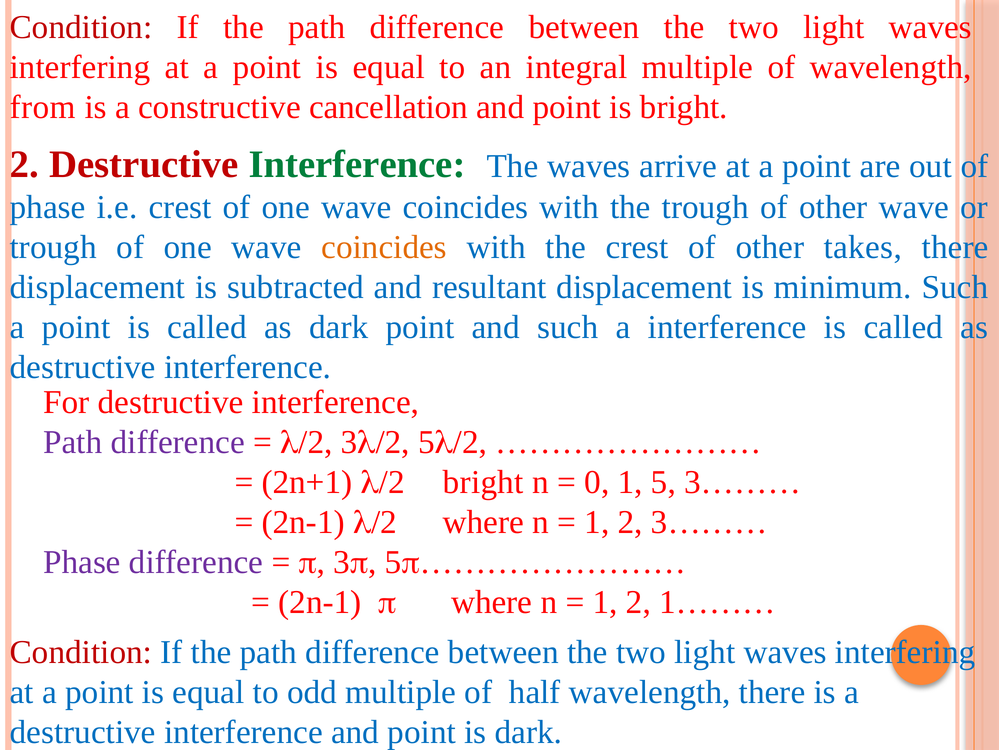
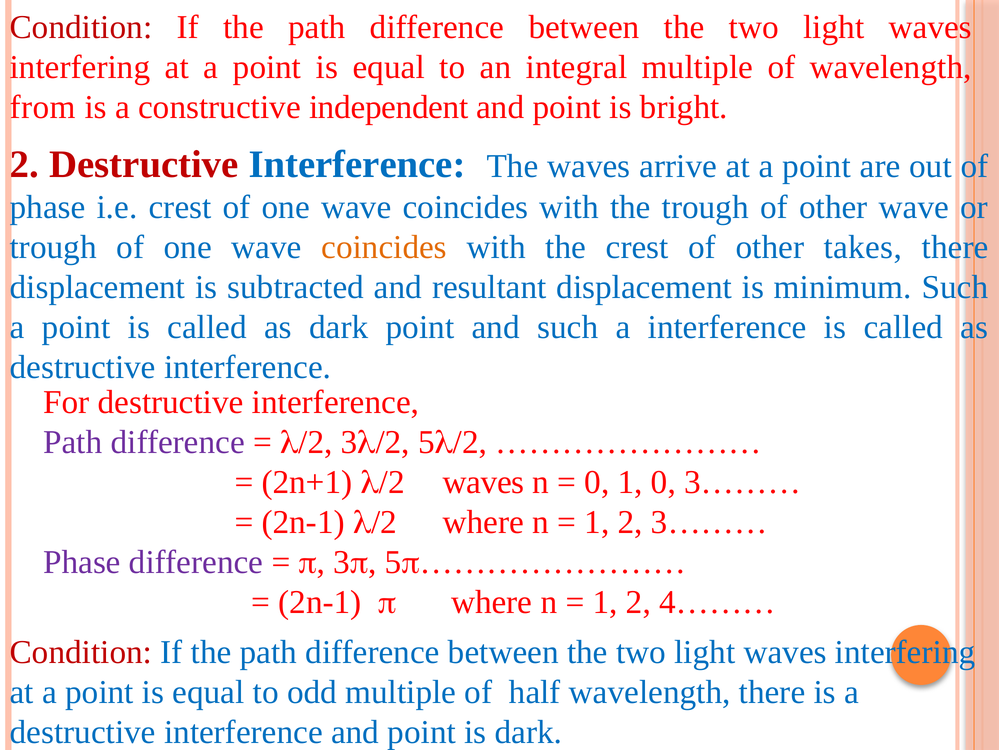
cancellation: cancellation -> independent
Interference at (357, 164) colour: green -> blue
bright at (483, 482): bright -> waves
1 5: 5 -> 0
1………: 1……… -> 4………
